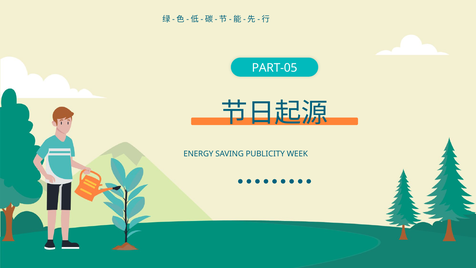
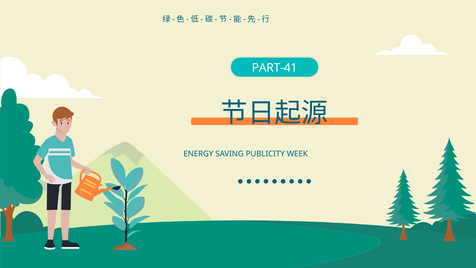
PART-05: PART-05 -> PART-41
